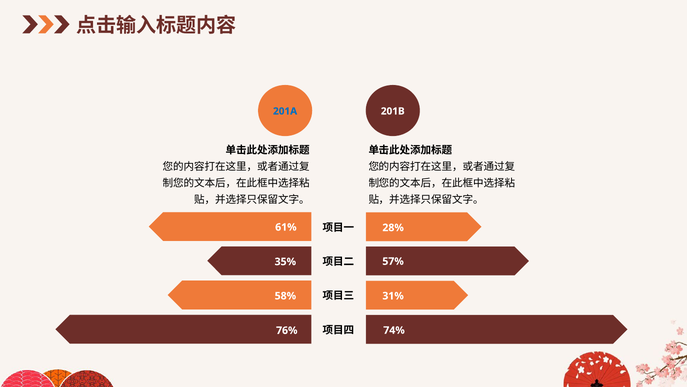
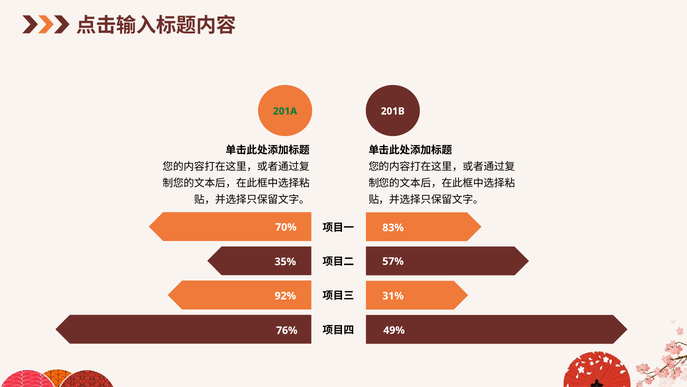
201A colour: blue -> green
61%: 61% -> 70%
28%: 28% -> 83%
58%: 58% -> 92%
74%: 74% -> 49%
